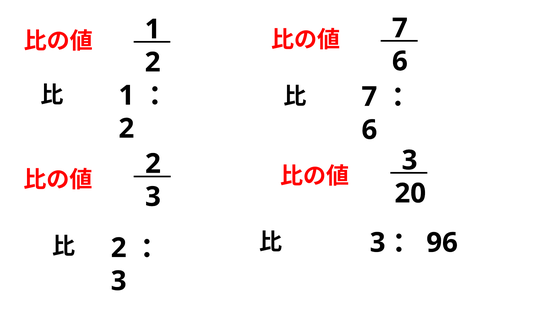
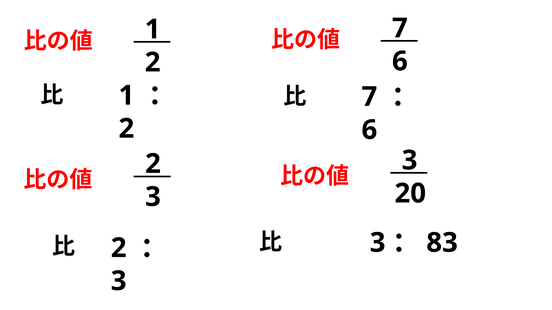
96: 96 -> 83
